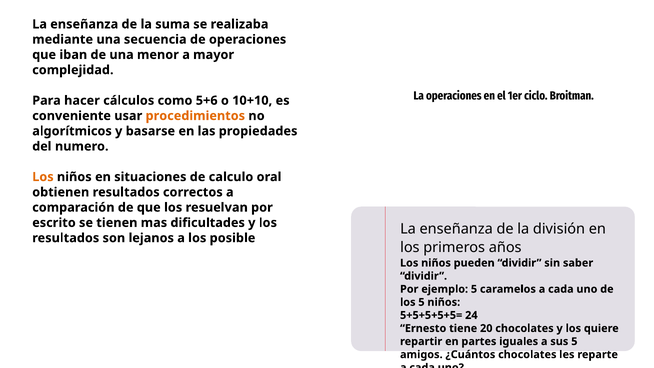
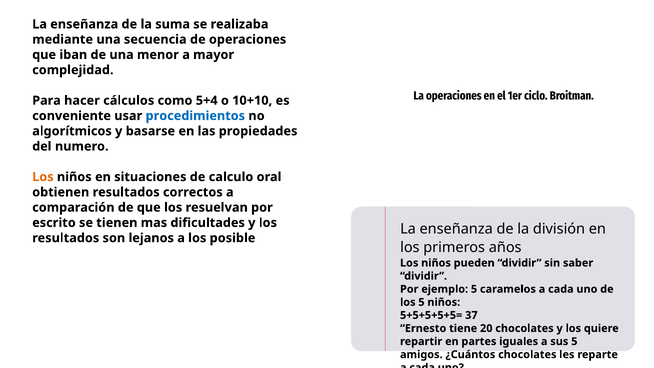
5+6: 5+6 -> 5+4
procedimientos colour: orange -> blue
24: 24 -> 37
